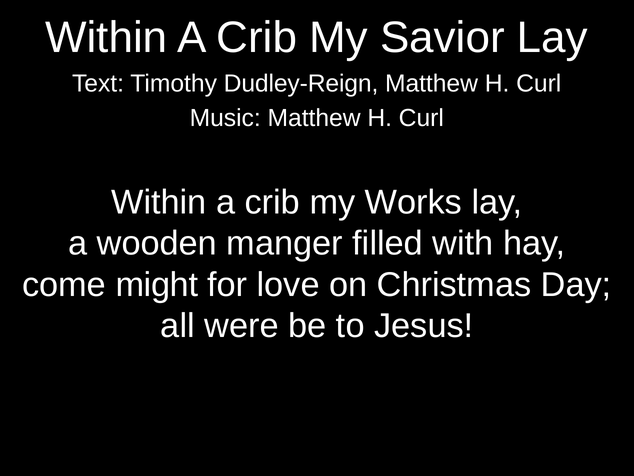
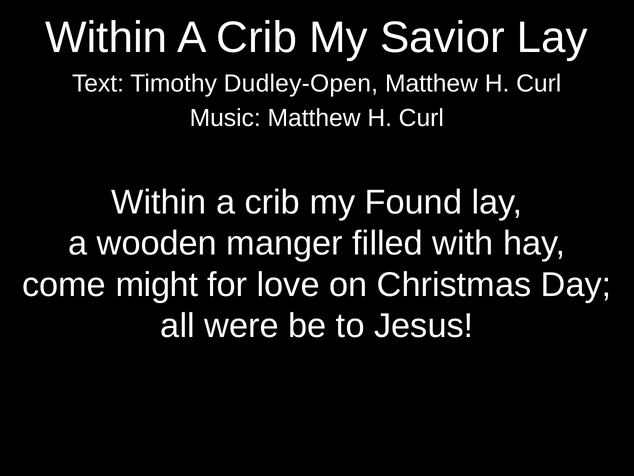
Dudley-Reign: Dudley-Reign -> Dudley-Open
Works: Works -> Found
